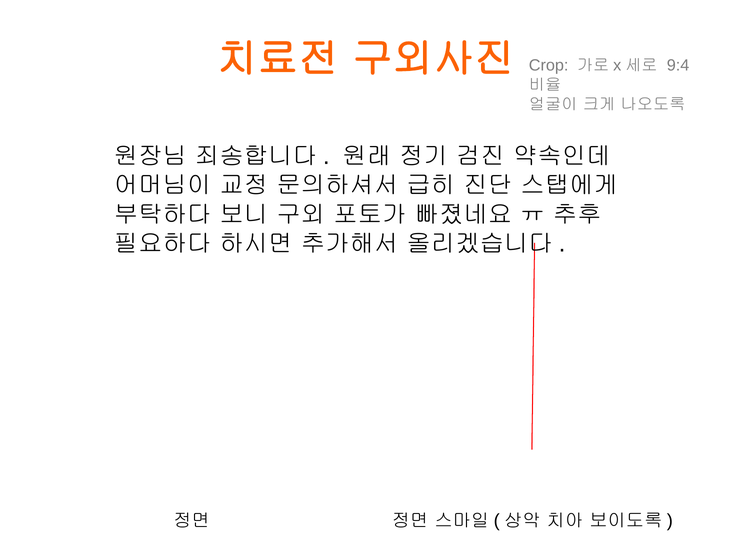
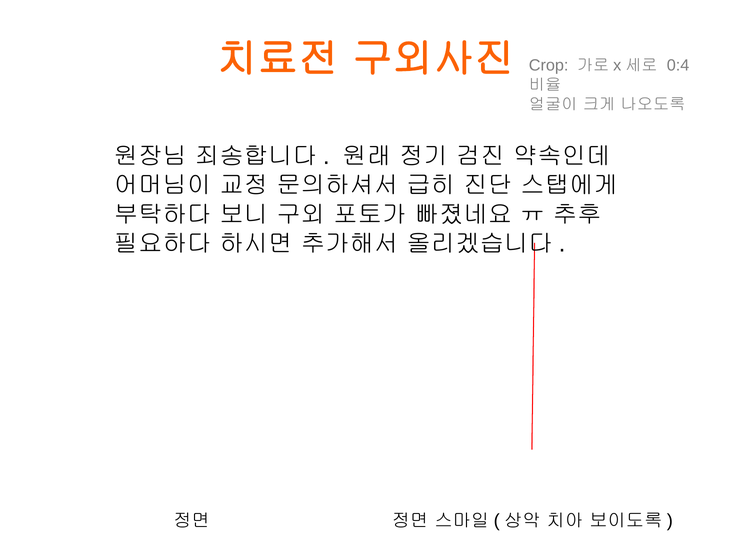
9:4: 9:4 -> 0:4
